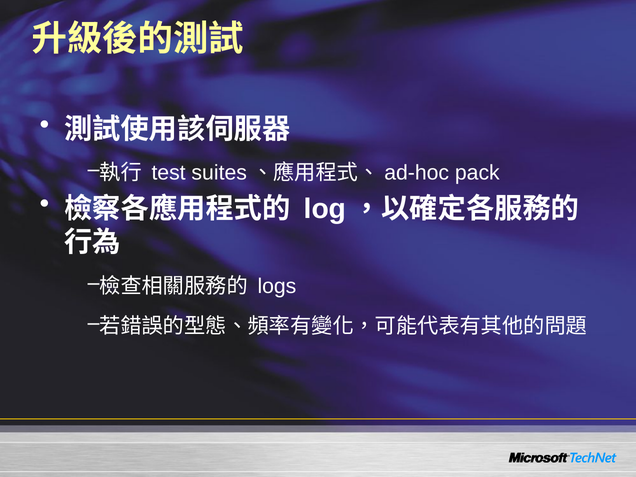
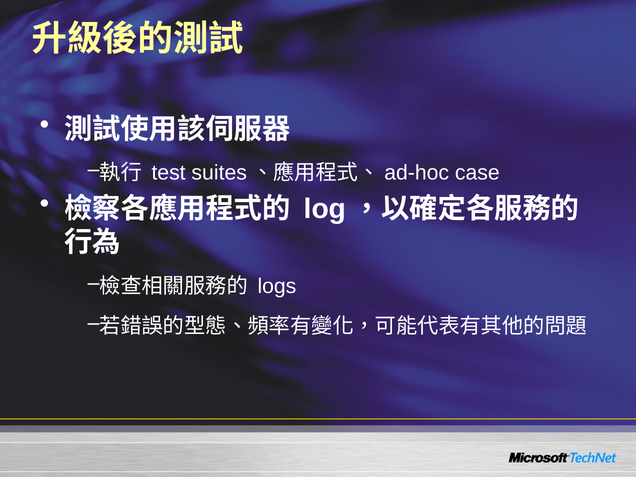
pack: pack -> case
